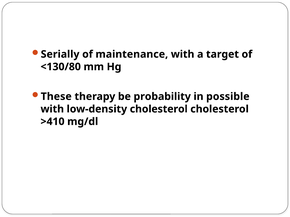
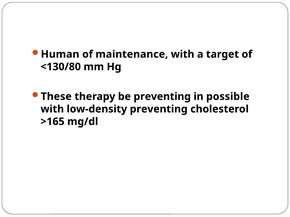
Serially: Serially -> Human
be probability: probability -> preventing
low-density cholesterol: cholesterol -> preventing
>410: >410 -> >165
